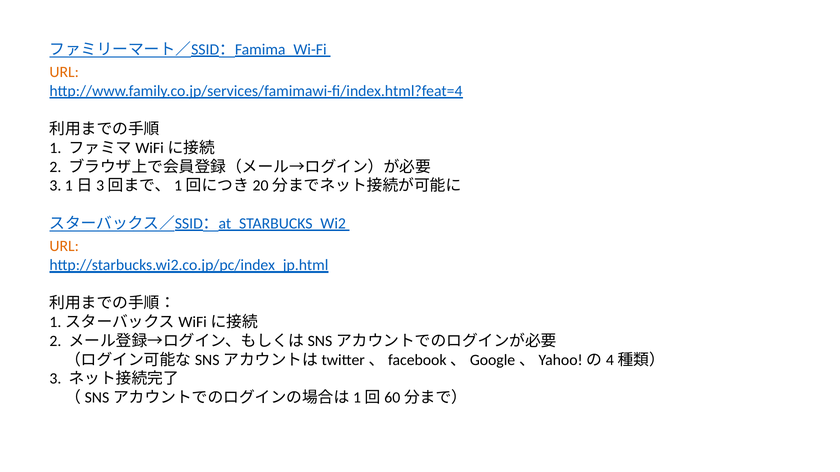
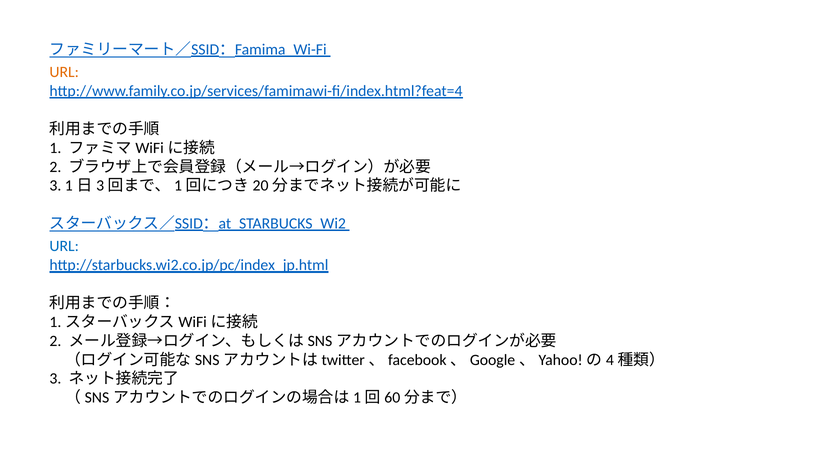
URL at (64, 247) colour: orange -> blue
